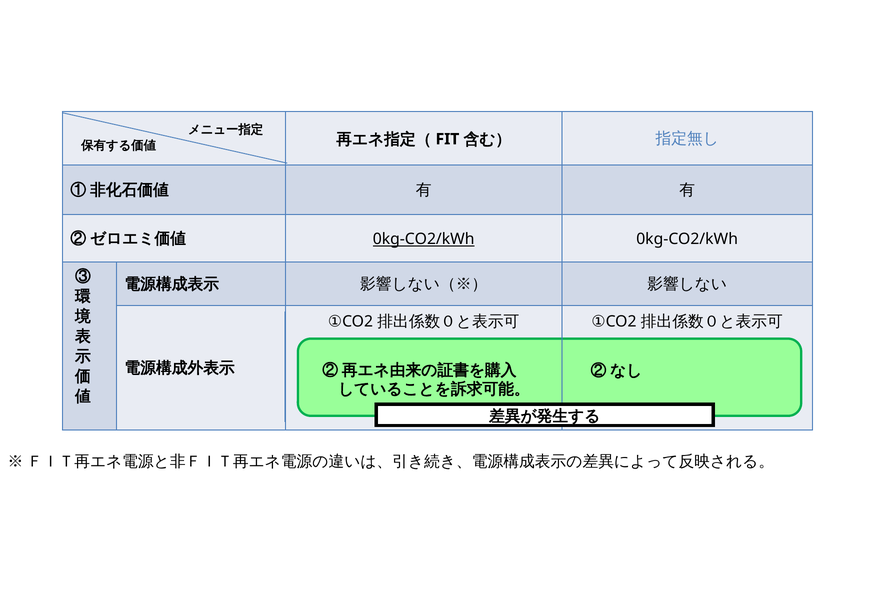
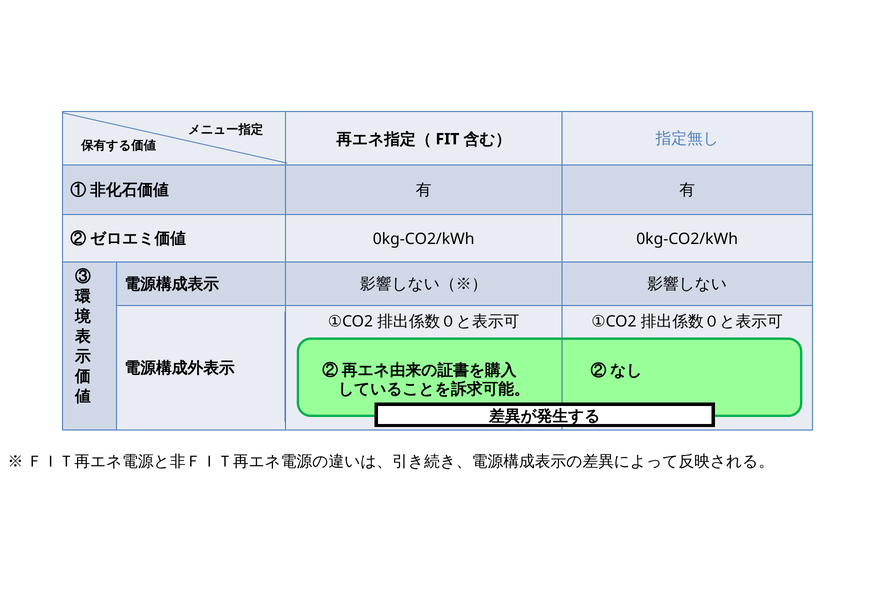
0kg-CO2/kWh at (424, 239) underline: present -> none
